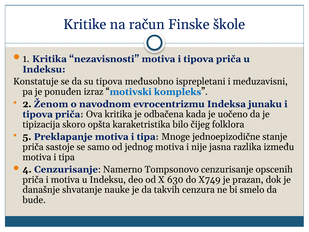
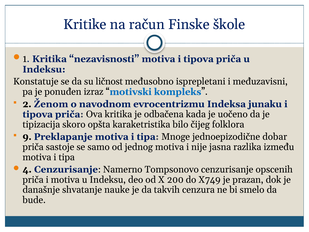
su tipova: tipova -> ličnost
5: 5 -> 9
stanje: stanje -> dobar
630: 630 -> 200
